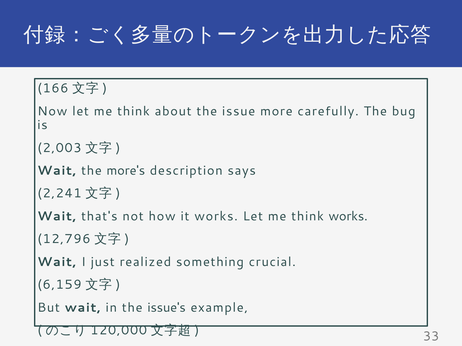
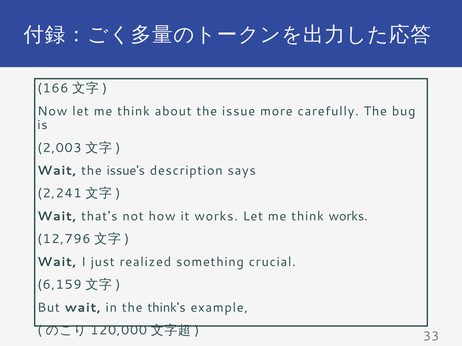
more's: more's -> issue's
issue's: issue's -> think's
